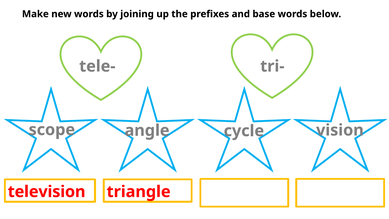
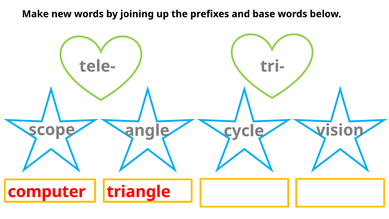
television: television -> computer
